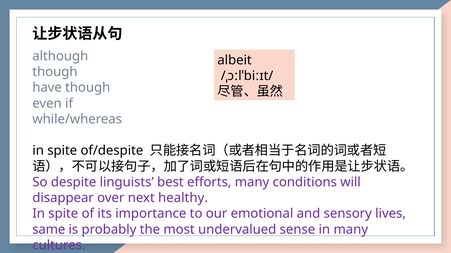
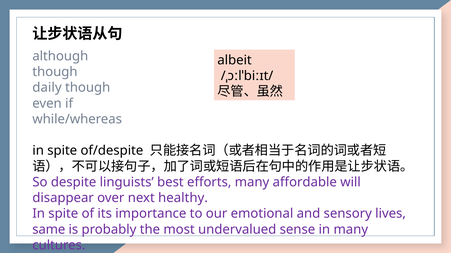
have: have -> daily
conditions: conditions -> affordable
